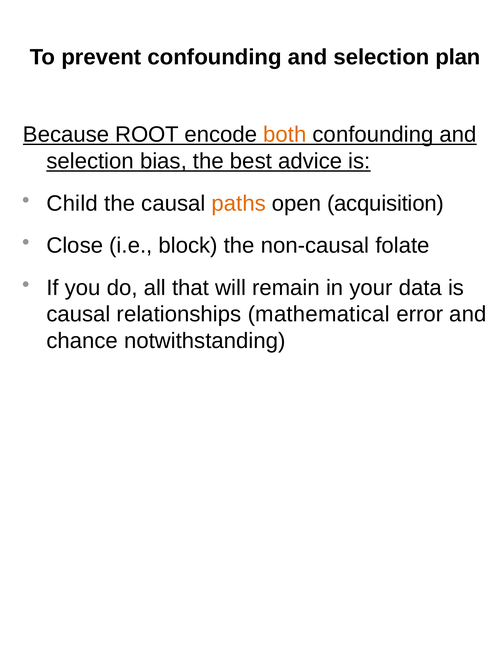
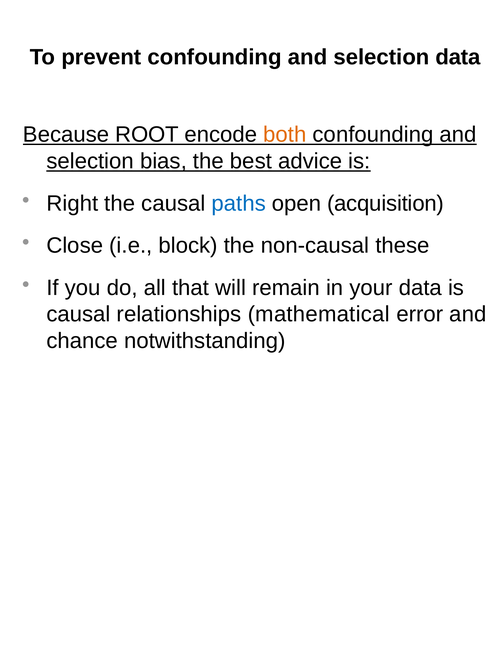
selection plan: plan -> data
Child: Child -> Right
paths colour: orange -> blue
folate: folate -> these
